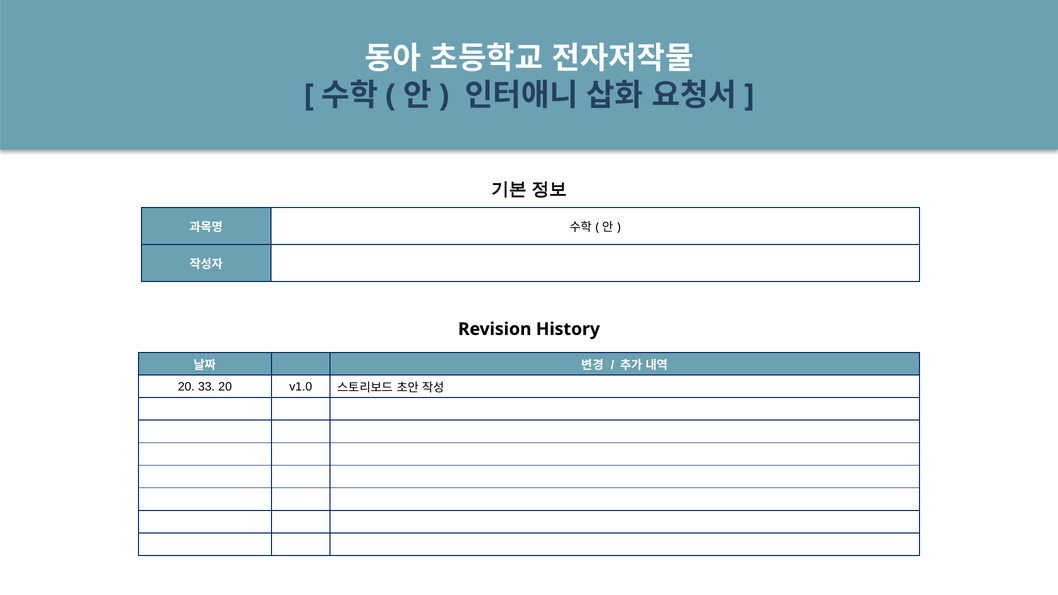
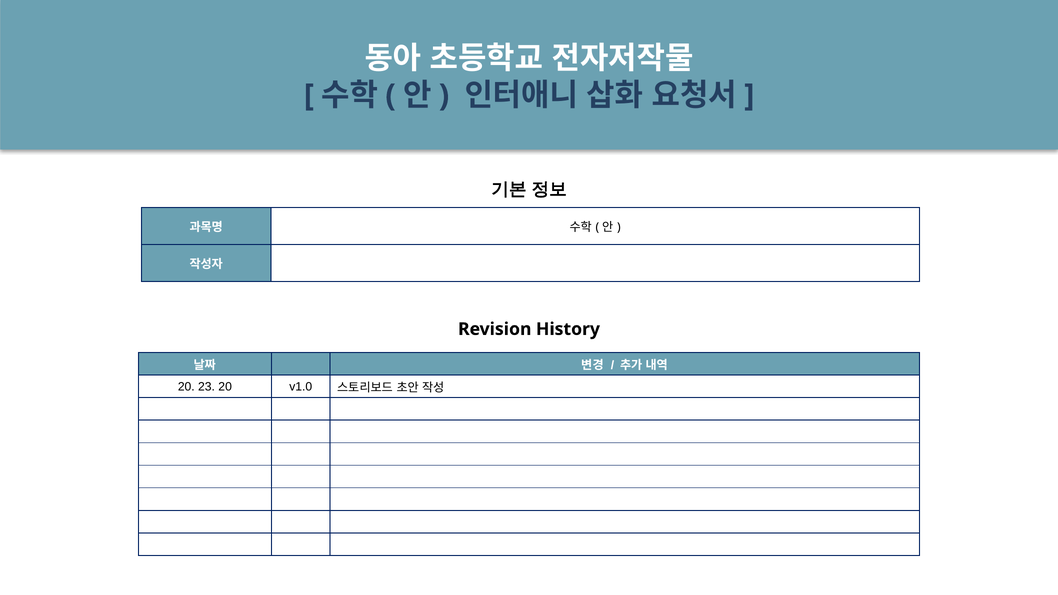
33: 33 -> 23
